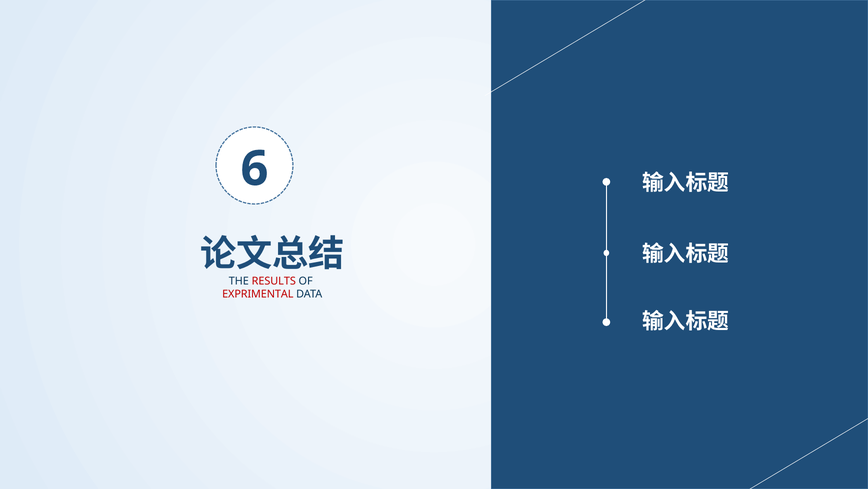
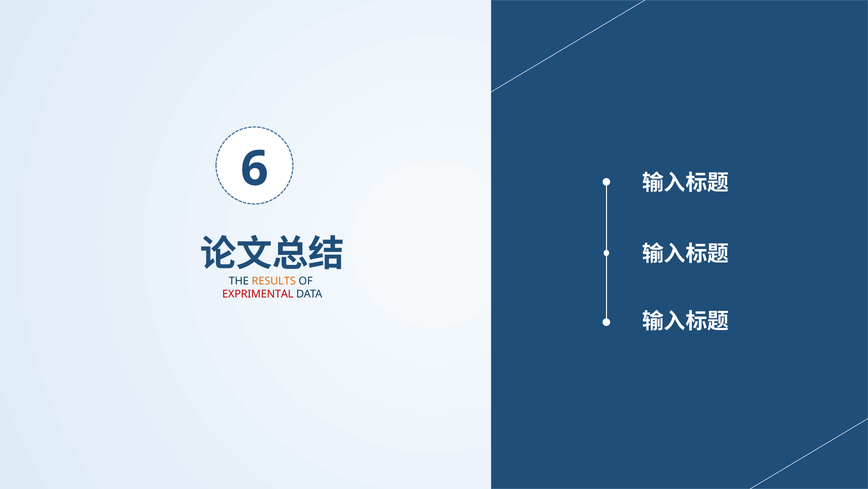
RESULTS colour: red -> orange
